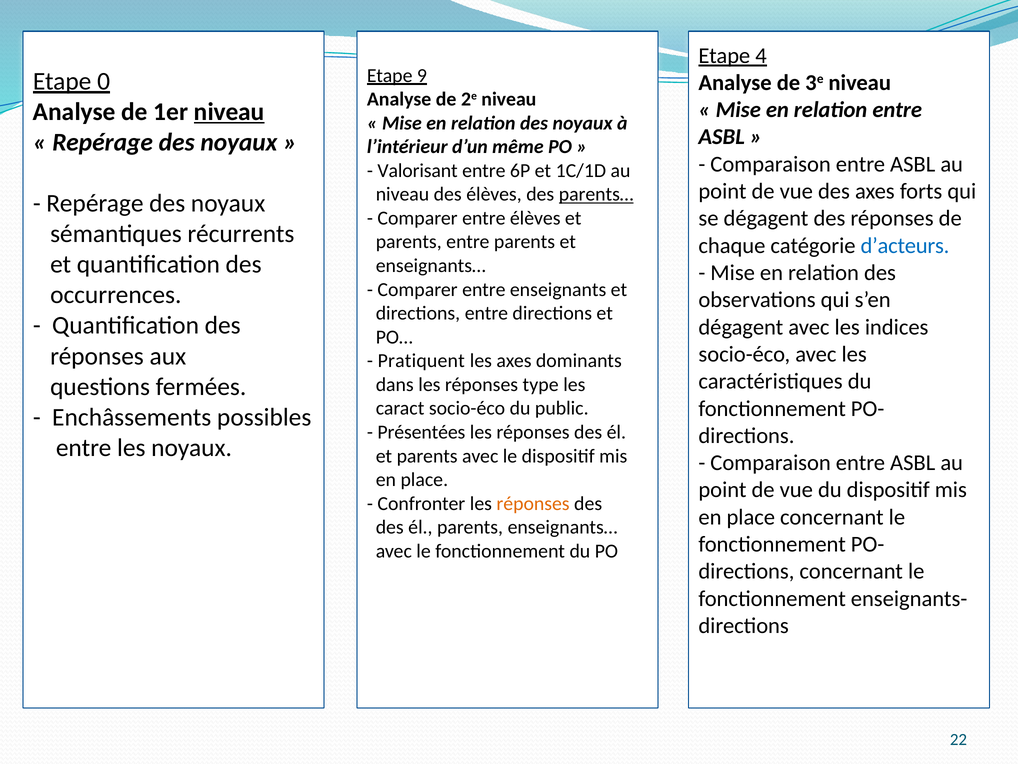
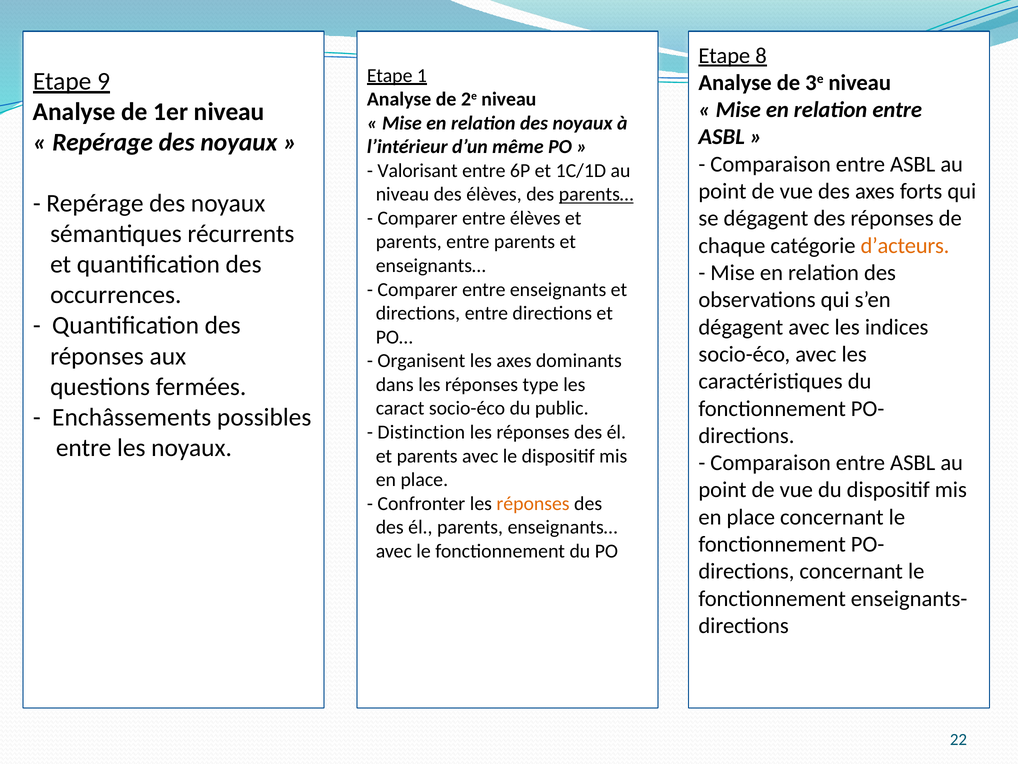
4: 4 -> 8
9: 9 -> 1
0: 0 -> 9
niveau at (229, 112) underline: present -> none
d’acteurs colour: blue -> orange
Pratiquent: Pratiquent -> Organisent
Présentées: Présentées -> Distinction
